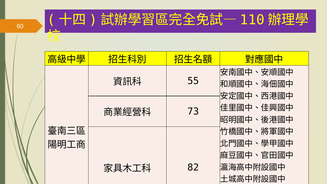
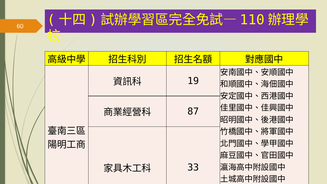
55: 55 -> 19
73: 73 -> 87
82: 82 -> 33
